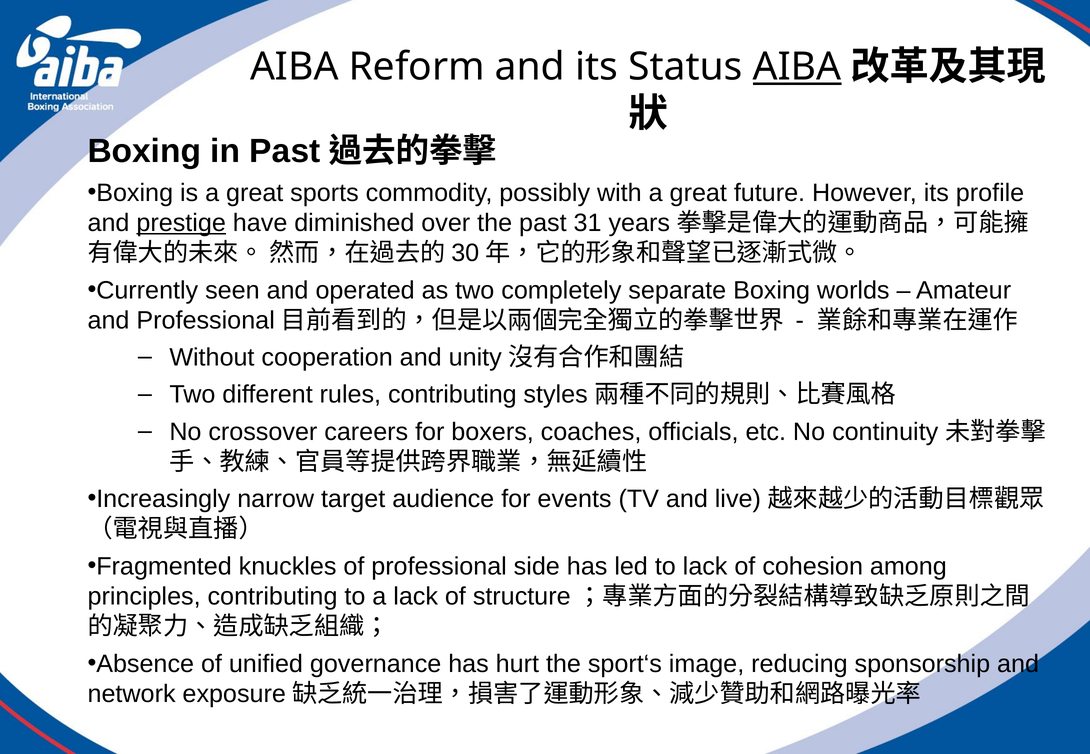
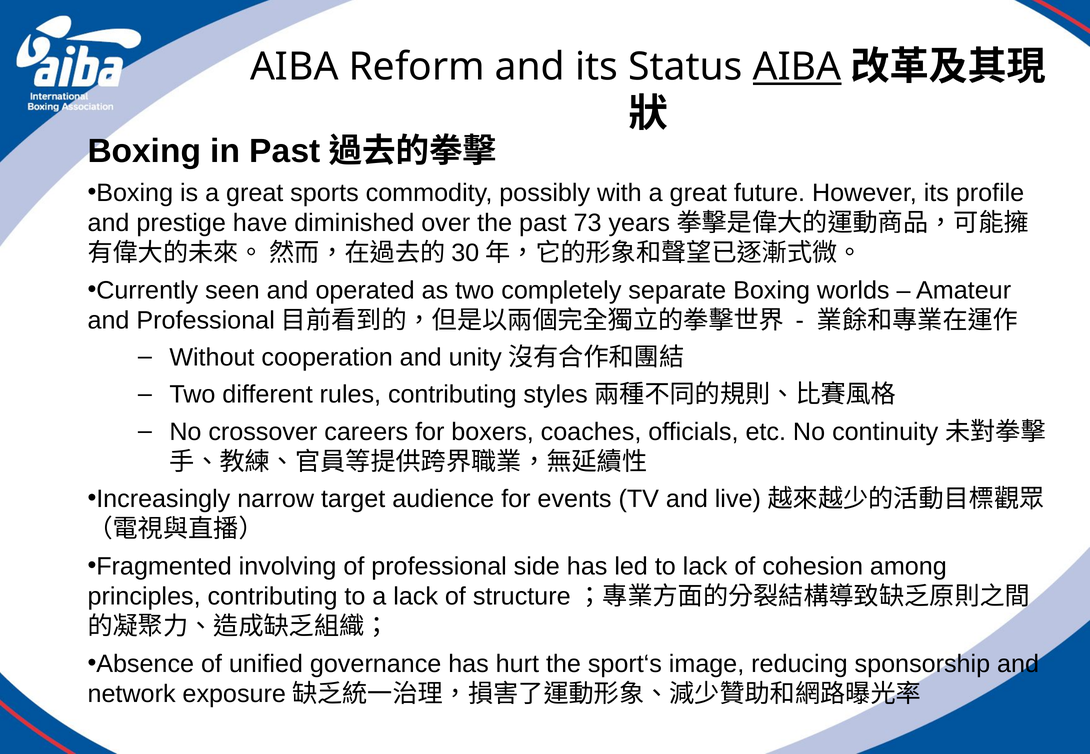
prestige underline: present -> none
31: 31 -> 73
knuckles: knuckles -> involving
